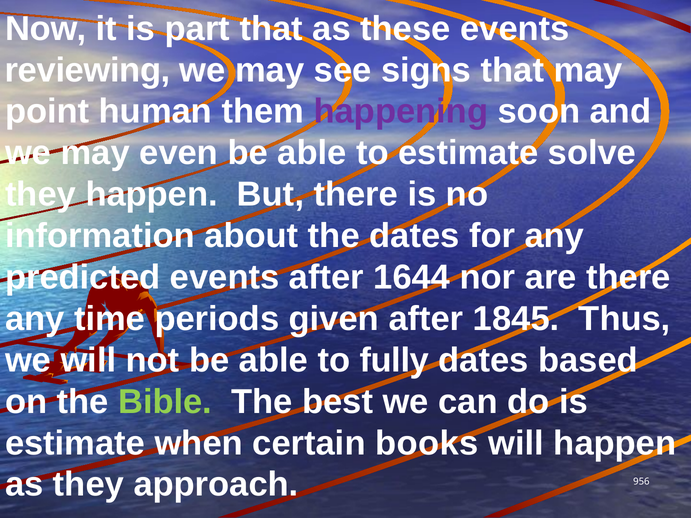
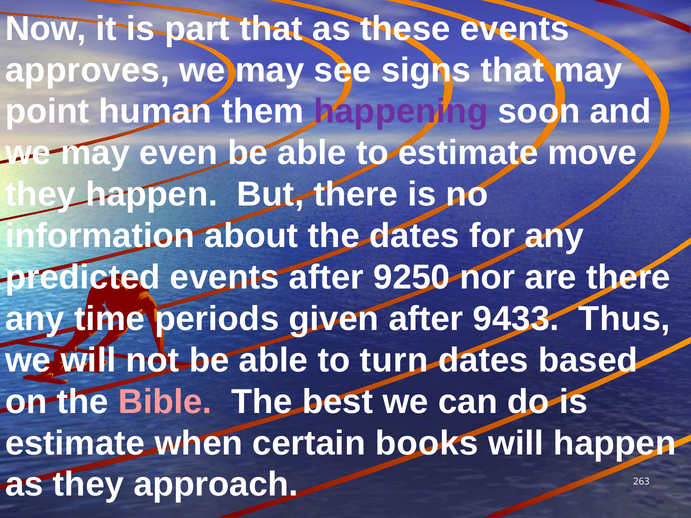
reviewing: reviewing -> approves
solve: solve -> move
1644: 1644 -> 9250
1845: 1845 -> 9433
fully: fully -> turn
Bible colour: light green -> pink
956: 956 -> 263
